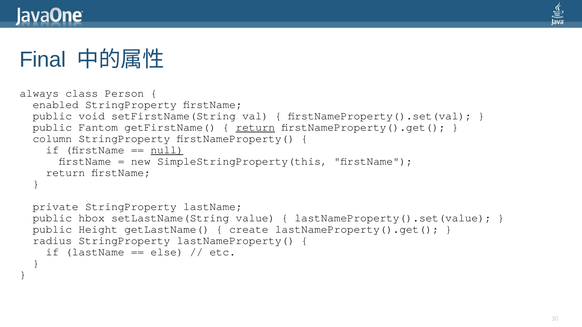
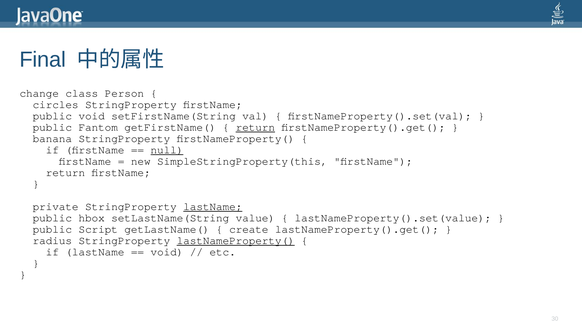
always: always -> change
enabled: enabled -> circles
column: column -> banana
lastName at (213, 207) underline: none -> present
Height: Height -> Script
lastNameProperty( underline: none -> present
else at (167, 252): else -> void
